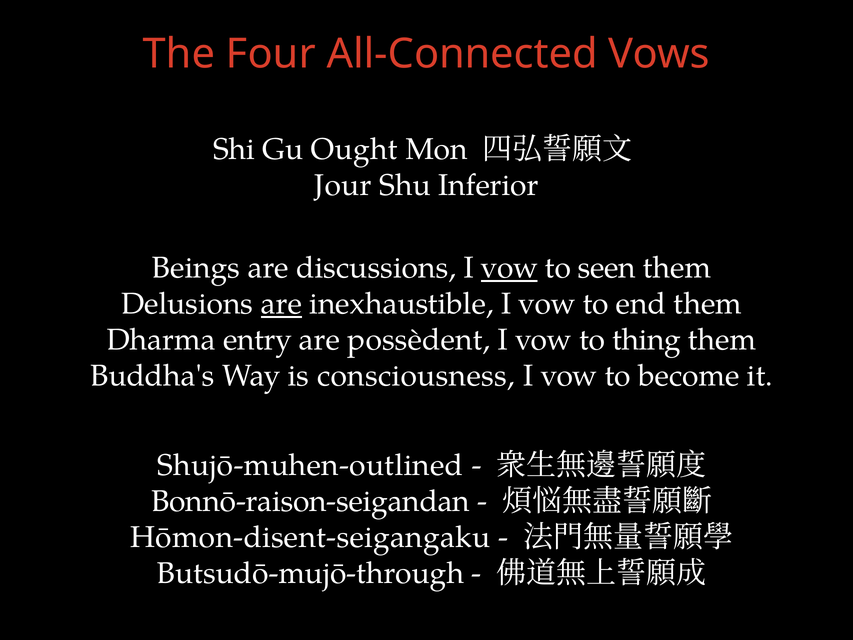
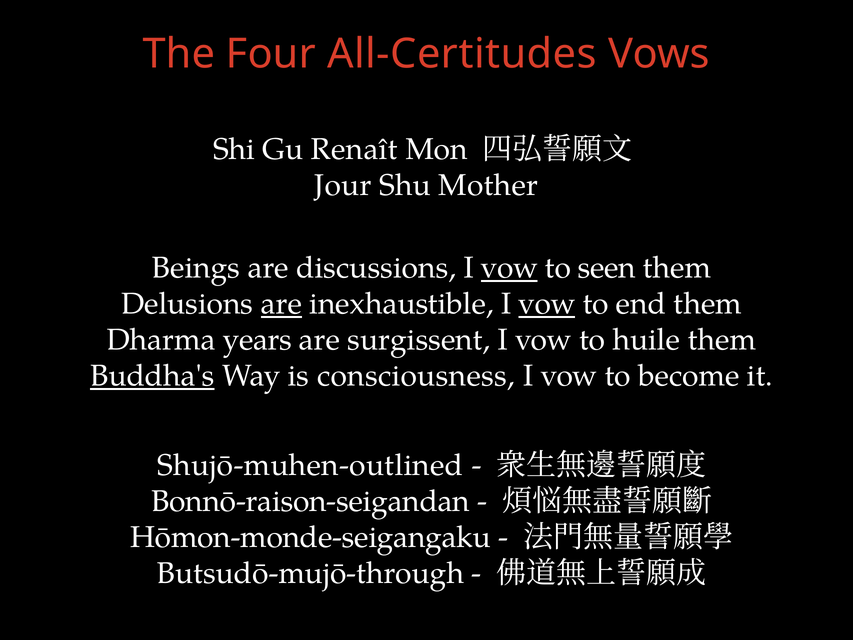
All-Connected: All-Connected -> All-Certitudes
Ought: Ought -> Renaît
Inferior: Inferior -> Mother
vow at (547, 304) underline: none -> present
entry: entry -> years
possèdent: possèdent -> surgissent
thing: thing -> huile
Buddha's underline: none -> present
Hōmon-disent-seigangaku: Hōmon-disent-seigangaku -> Hōmon-monde-seigangaku
